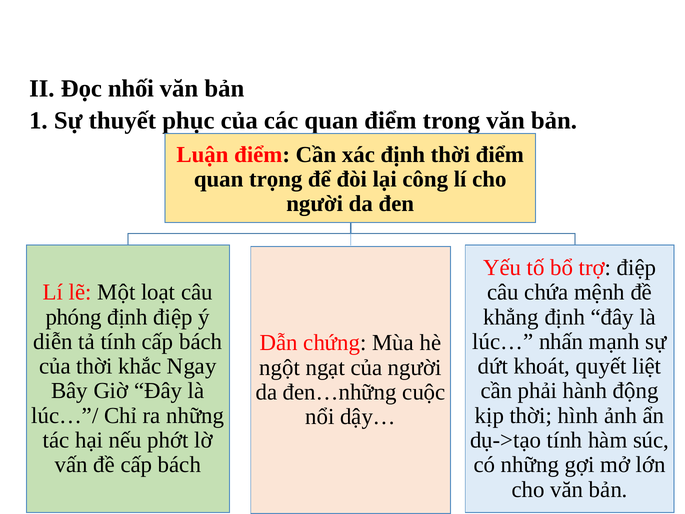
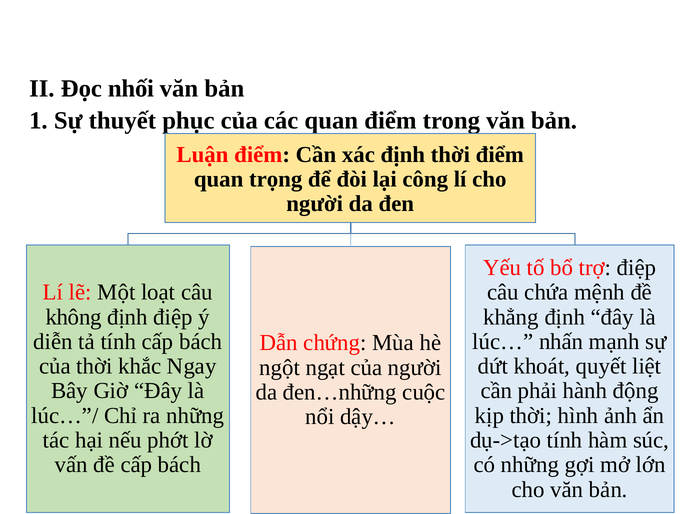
phóng: phóng -> không
